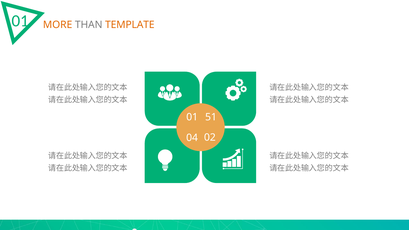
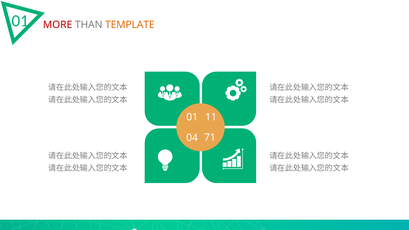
MORE colour: orange -> red
51: 51 -> 11
02: 02 -> 71
